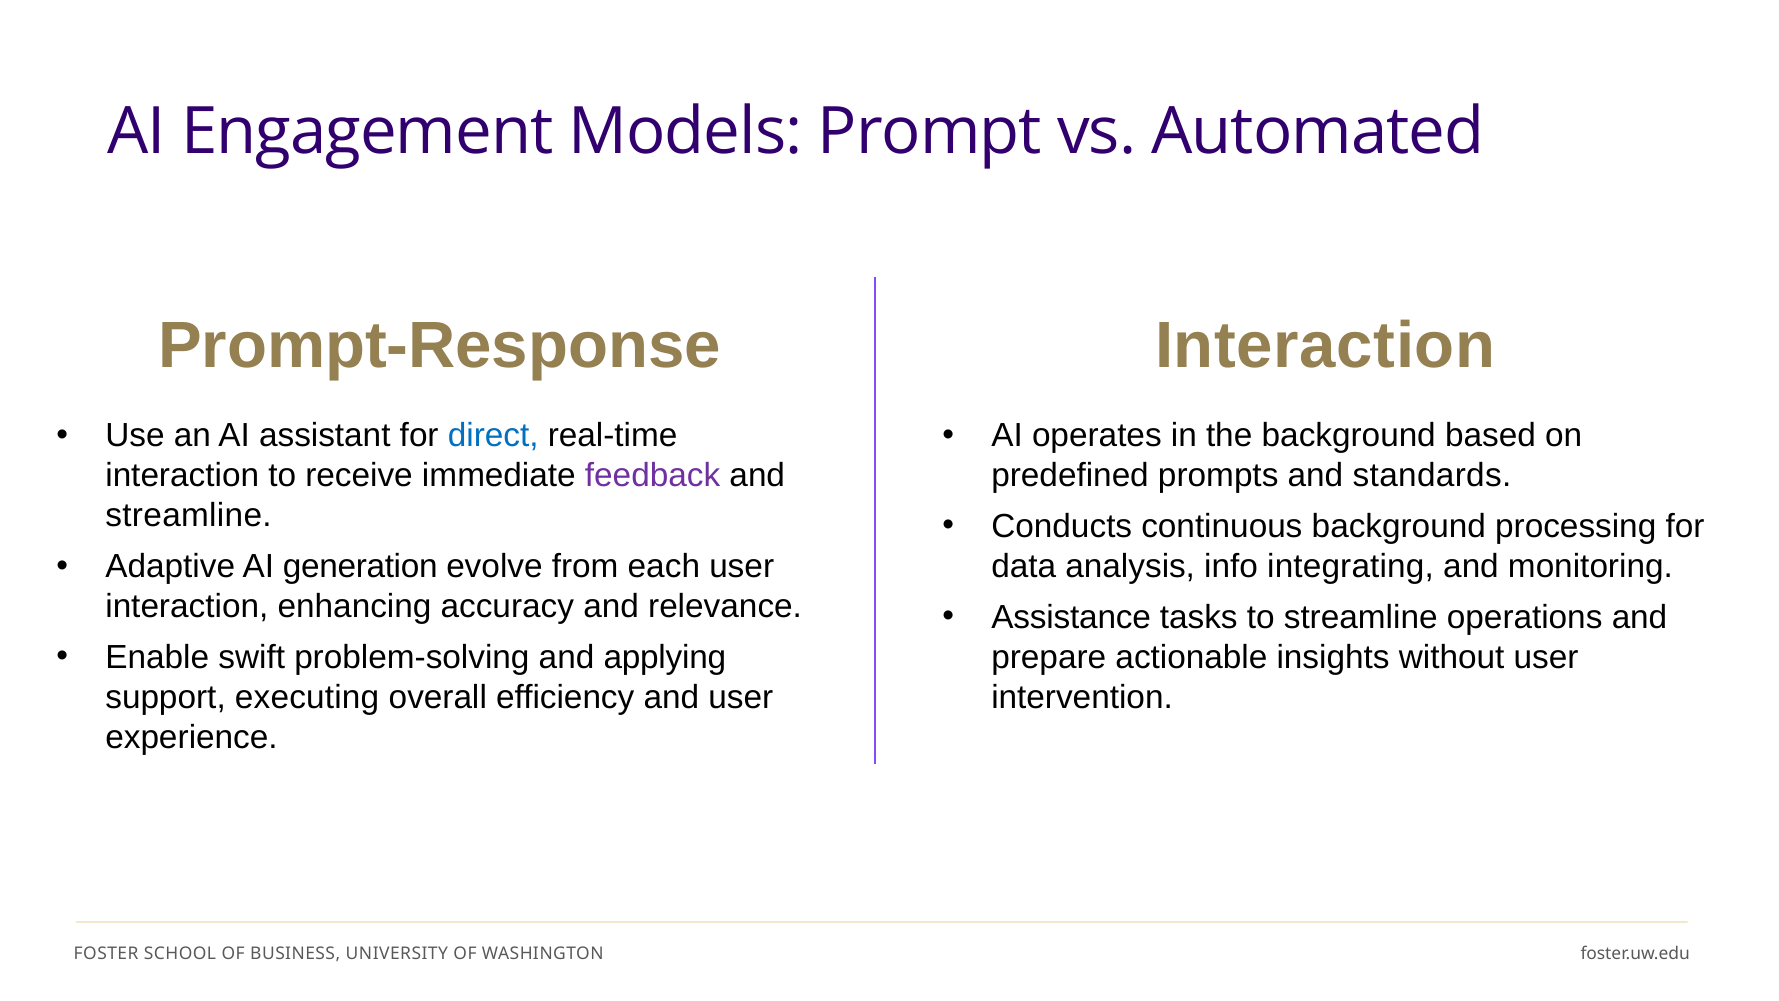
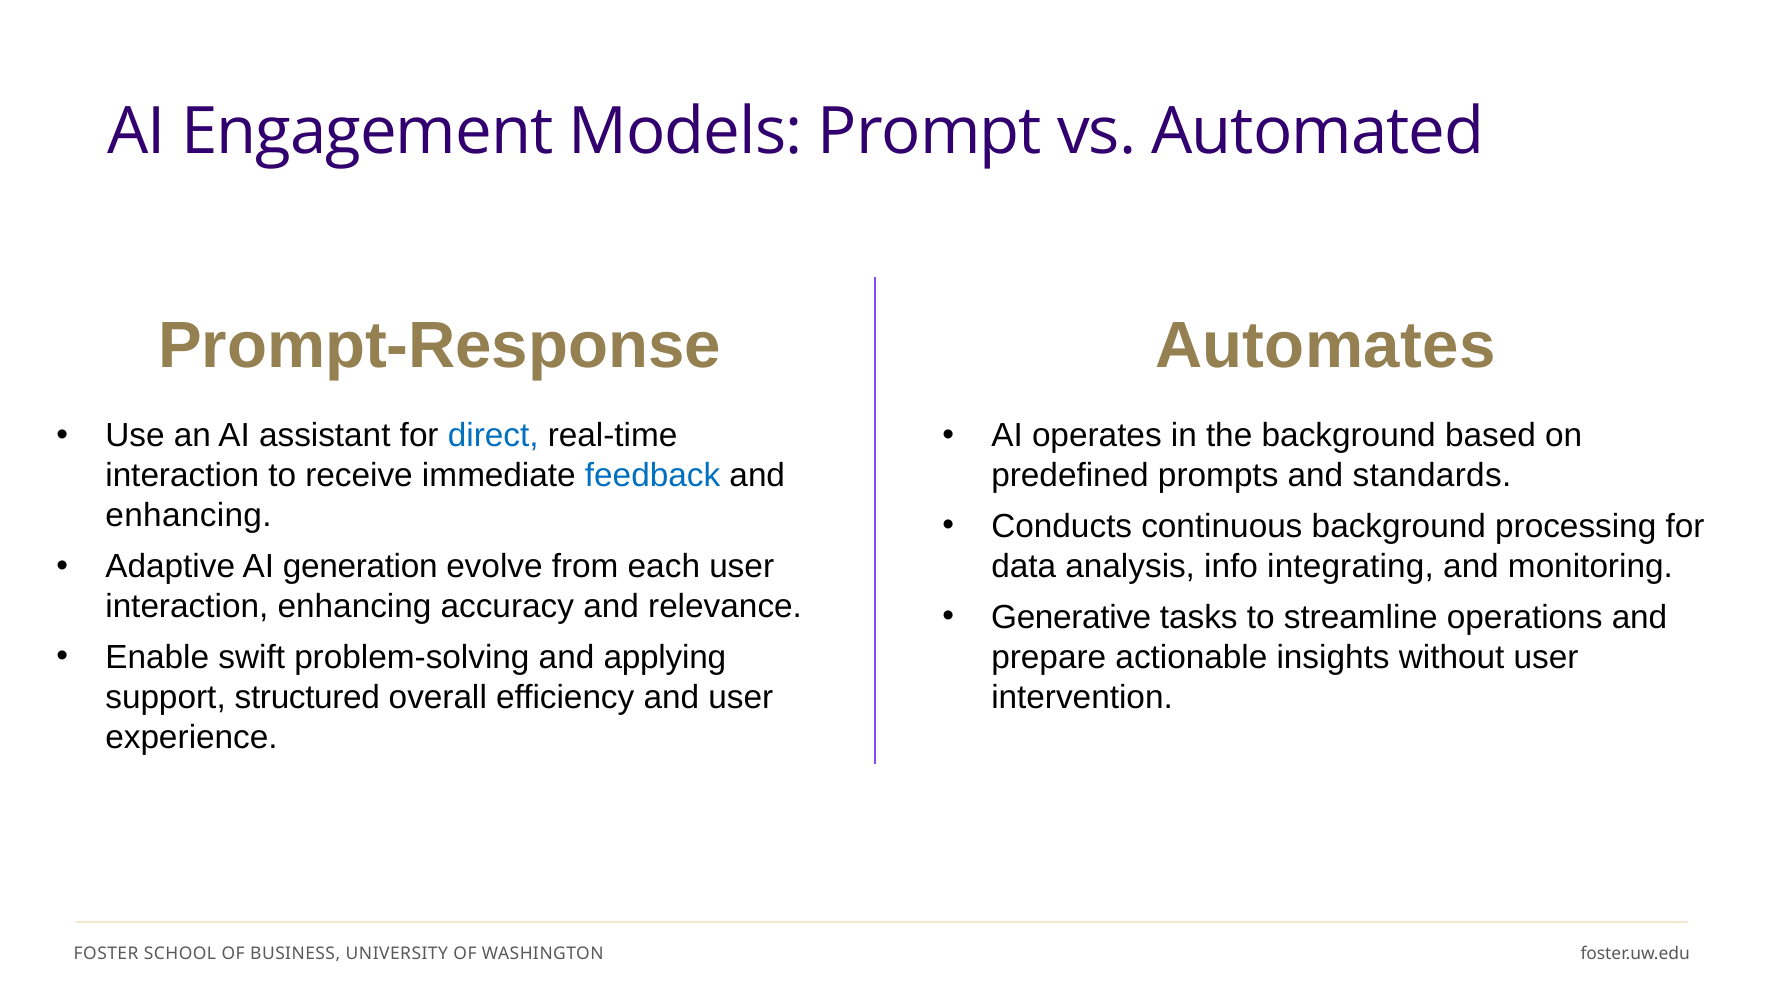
Interaction at (1325, 346): Interaction -> Automates
feedback colour: purple -> blue
streamline at (189, 516): streamline -> enhancing
Assistance: Assistance -> Generative
executing: executing -> structured
